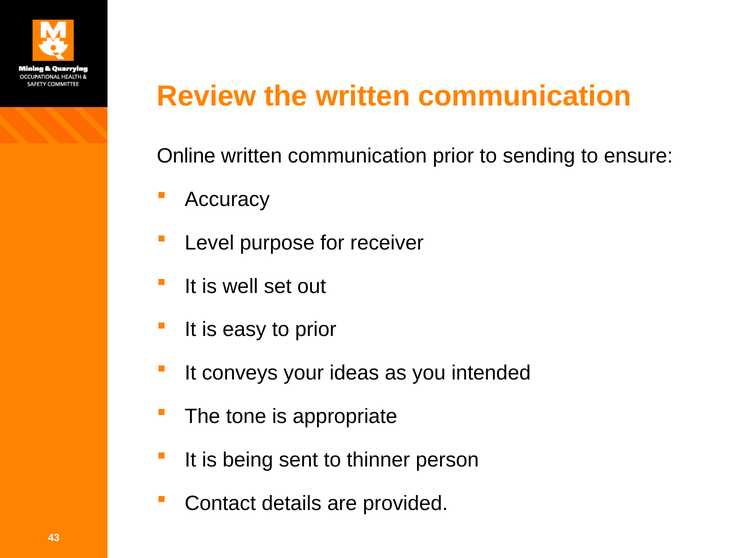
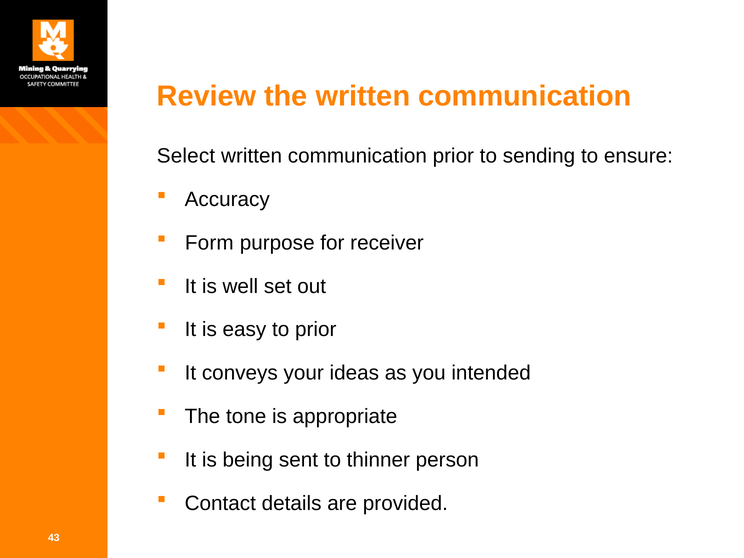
Online: Online -> Select
Level: Level -> Form
